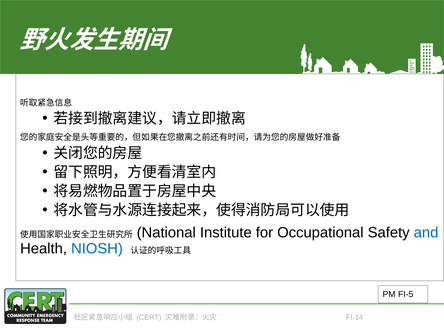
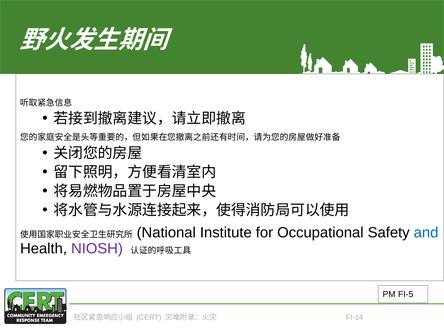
NIOSH colour: blue -> purple
